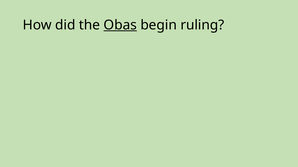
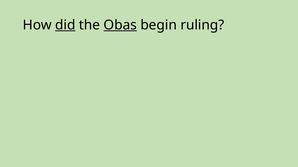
did underline: none -> present
